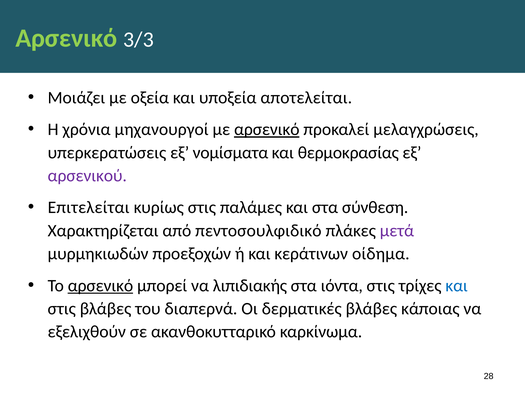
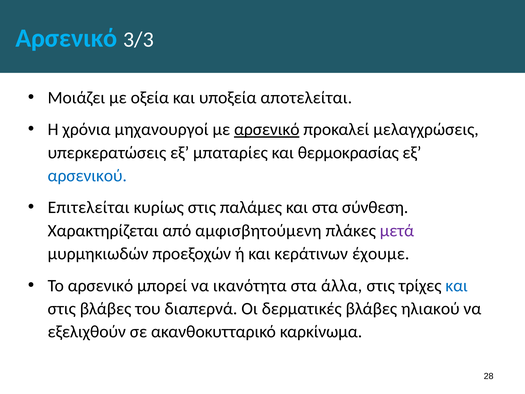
Αρσενικό at (66, 38) colour: light green -> light blue
νομίσματα: νομίσματα -> μπαταρίες
αρσενικού colour: purple -> blue
πεντοσουλφιδικό: πεντοσουλφιδικό -> αμφισβητούμενη
οίδημα: οίδημα -> έχουμε
αρσενικό at (100, 285) underline: present -> none
λιπιδιακής: λιπιδιακής -> ικανότητα
ιόντα: ιόντα -> άλλα
κάποιας: κάποιας -> ηλιακού
